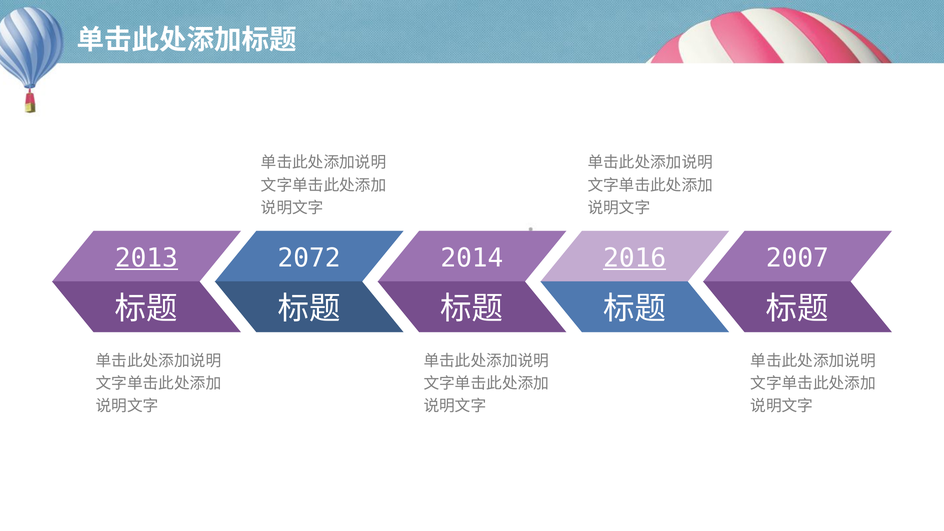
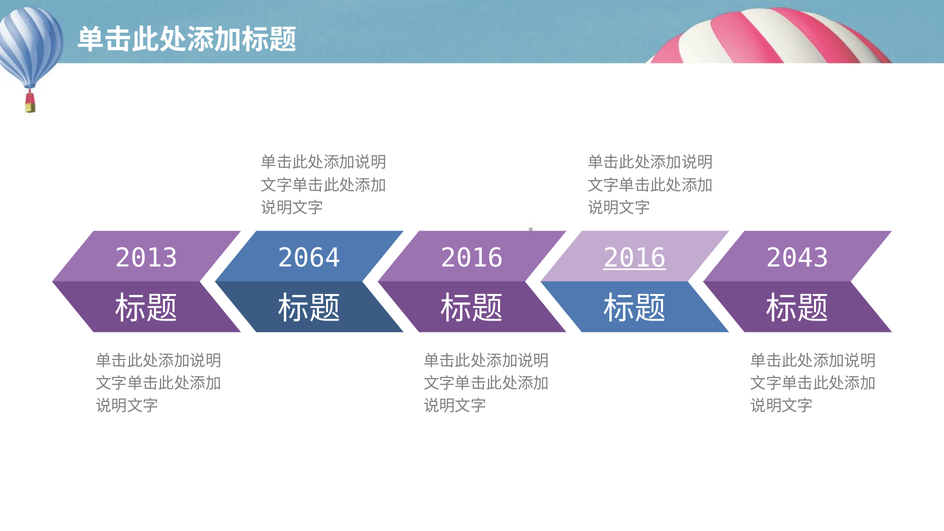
2013 underline: present -> none
2072: 2072 -> 2064
2014 at (472, 258): 2014 -> 2016
2007: 2007 -> 2043
